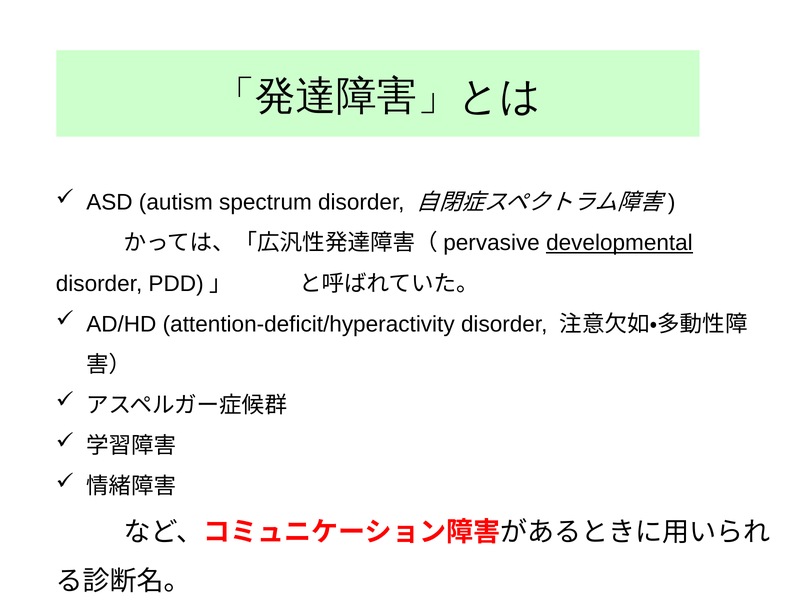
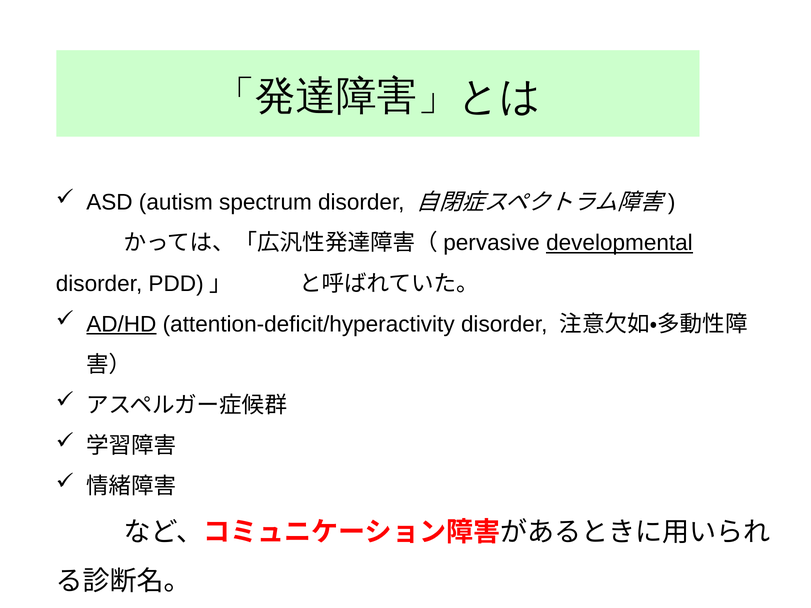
AD/HD underline: none -> present
